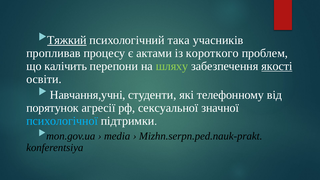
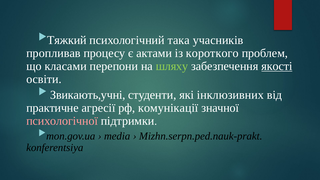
Тяжкий underline: present -> none
калічить: калічить -> класами
Навчання,учні: Навчання,учні -> Звикають,учні
телефонному: телефонному -> інклюзивних
порятунок: порятунок -> практичне
сексуальної: сексуальної -> комунікації
психологічної colour: light blue -> pink
